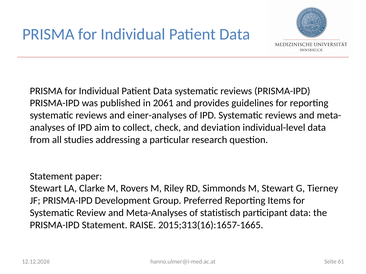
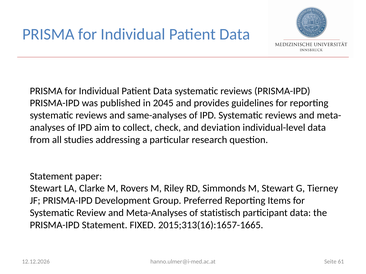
2061: 2061 -> 2045
einer-analyses: einer-analyses -> same-analyses
RAISE: RAISE -> FIXED
